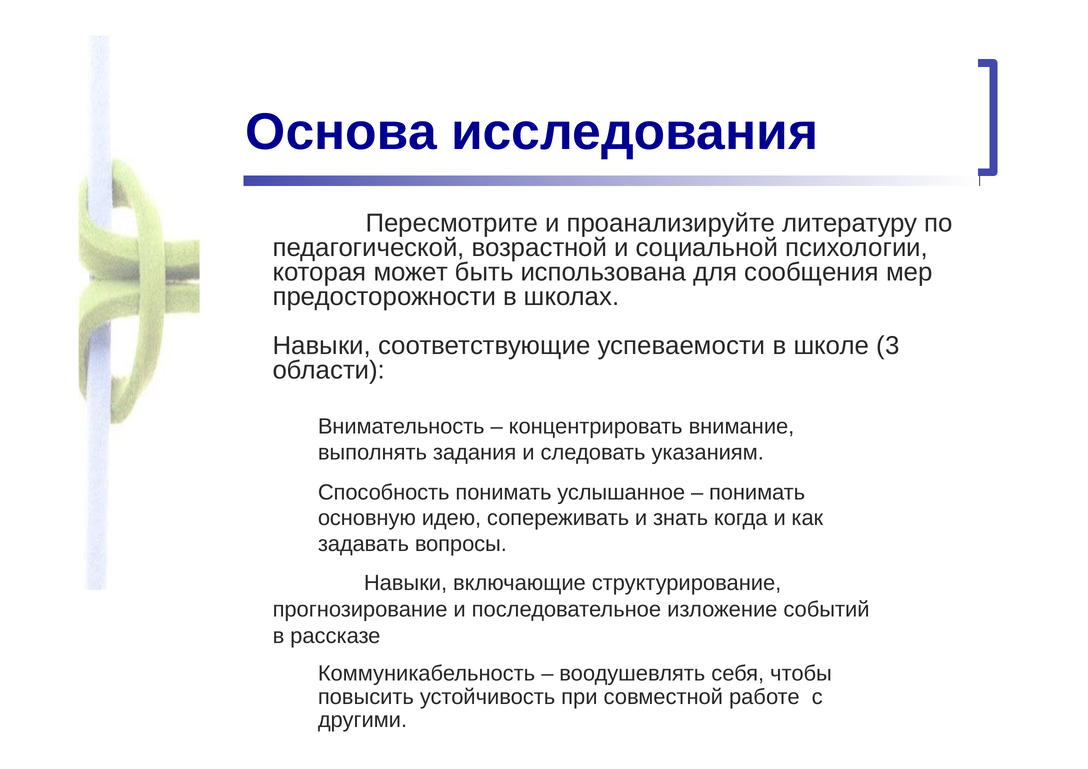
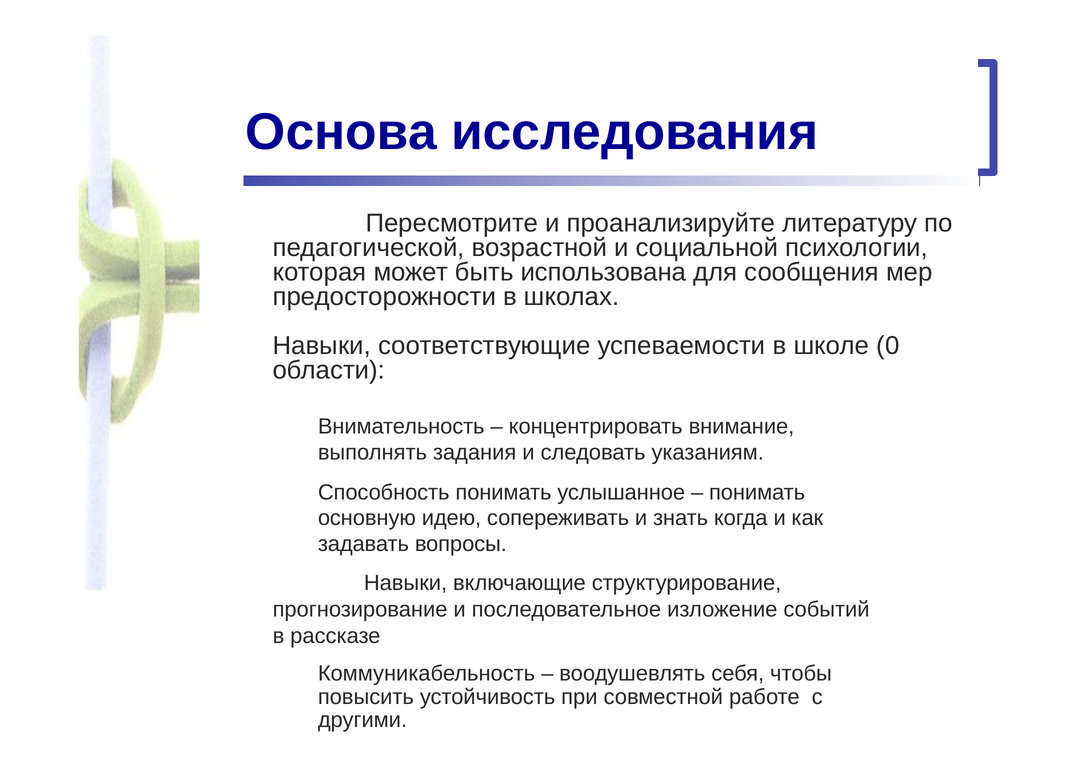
3: 3 -> 0
